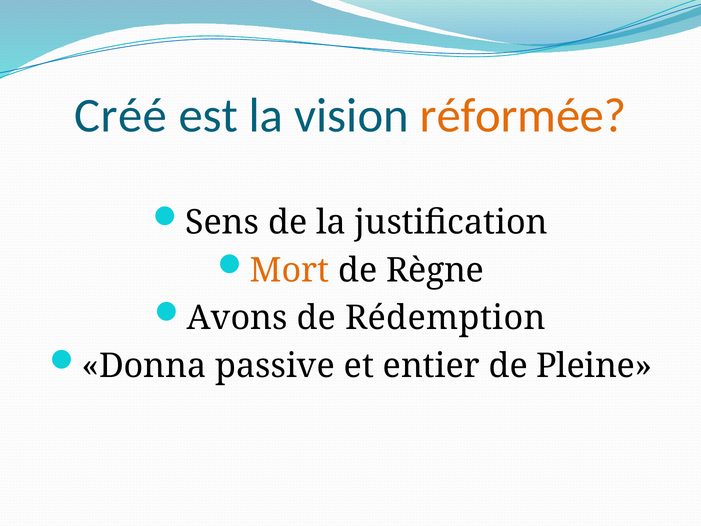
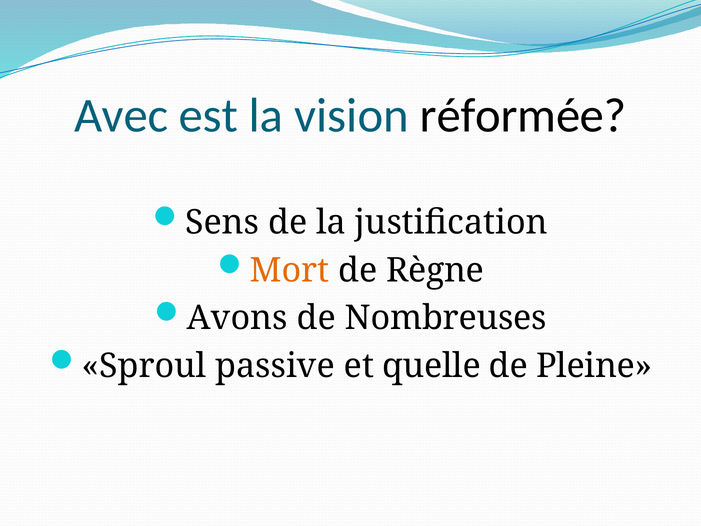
Créé: Créé -> Avec
réformée colour: orange -> black
Rédemption: Rédemption -> Nombreuses
Donna: Donna -> Sproul
entier: entier -> quelle
